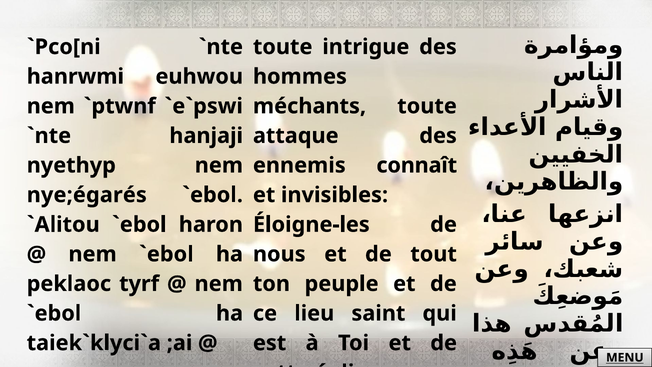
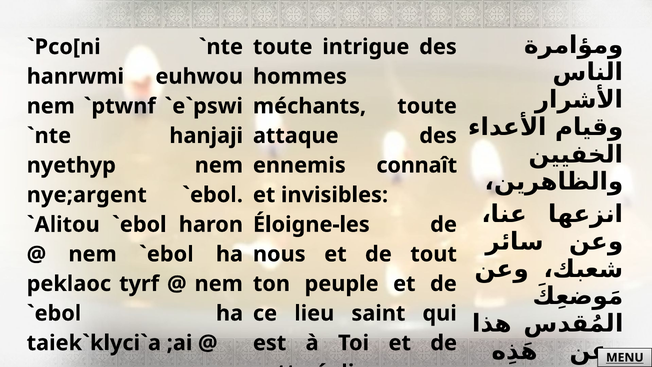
nye;égarés: nye;égarés -> nye;argent
